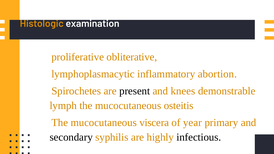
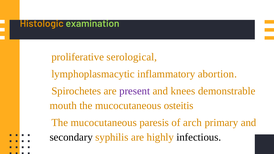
examination colour: white -> light green
obliterative: obliterative -> serological
present colour: black -> purple
lymph: lymph -> mouth
viscera: viscera -> paresis
year: year -> arch
